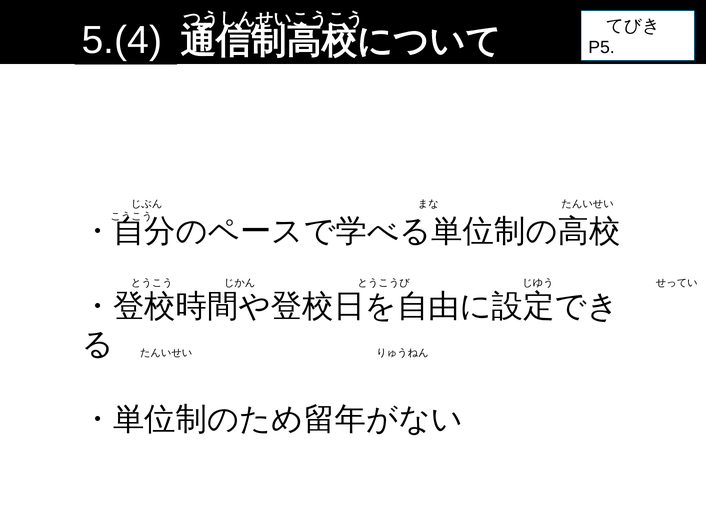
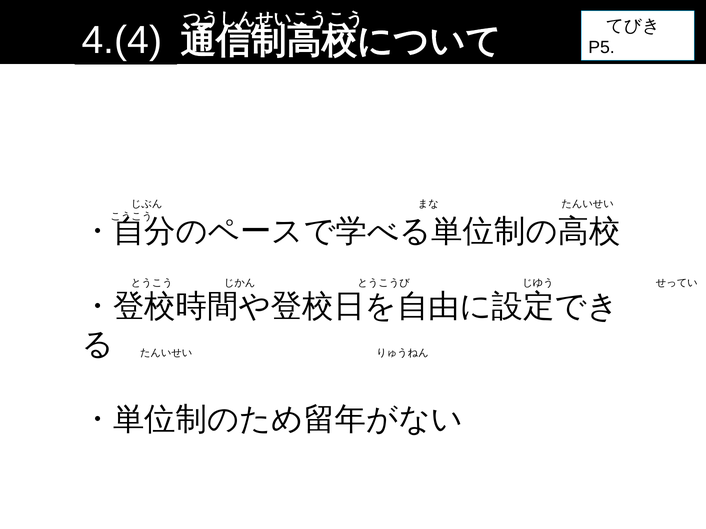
5.(4: 5.(4 -> 4.(4
